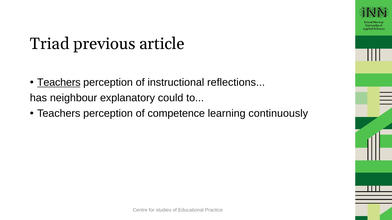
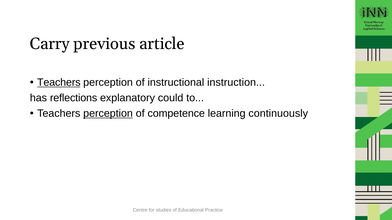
Triad: Triad -> Carry
reflections: reflections -> instruction
neighbour: neighbour -> reflections
perception at (108, 114) underline: none -> present
